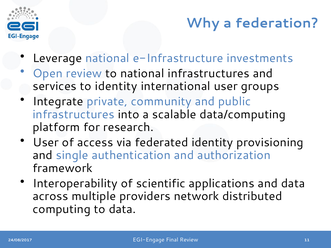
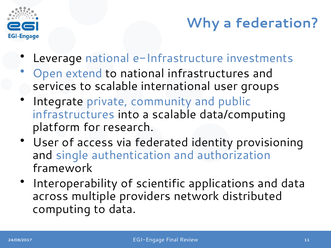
Open review: review -> extend
to identity: identity -> scalable
